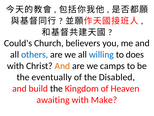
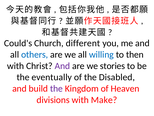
believers: believers -> different
does: does -> then
And at (62, 66) colour: orange -> purple
camps: camps -> stories
the at (56, 88) colour: black -> purple
awaiting: awaiting -> divisions
